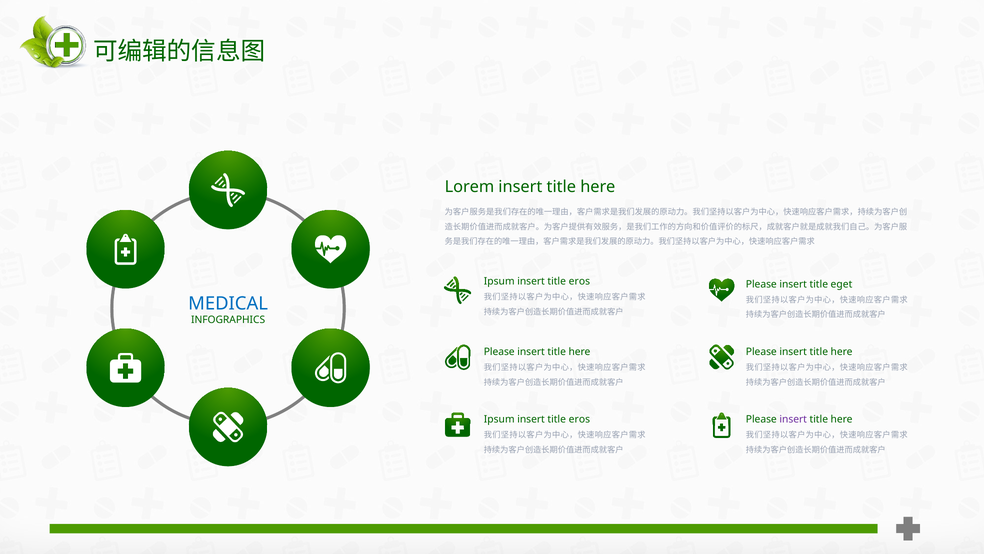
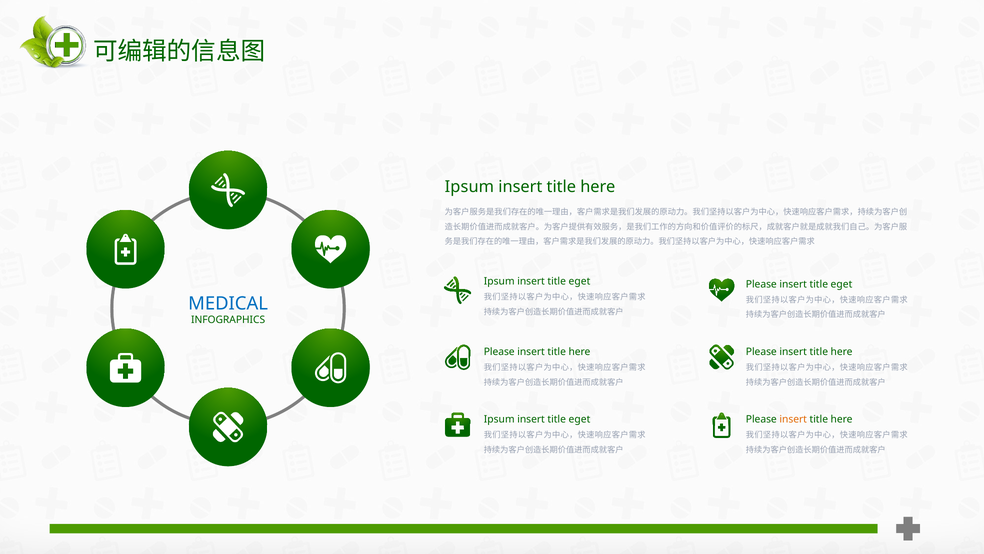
Lorem at (469, 187): Lorem -> Ipsum
eros at (579, 281): eros -> eget
eros at (579, 419): eros -> eget
insert at (793, 419) colour: purple -> orange
